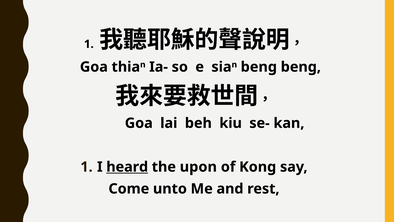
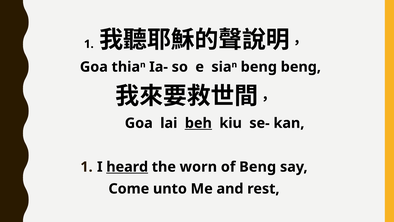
beh underline: none -> present
upon: upon -> worn
of Kong: Kong -> Beng
